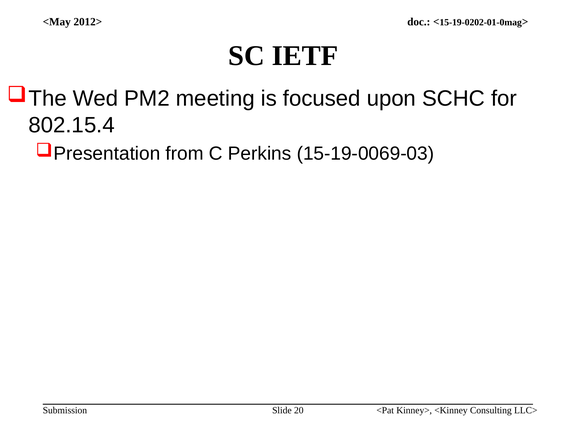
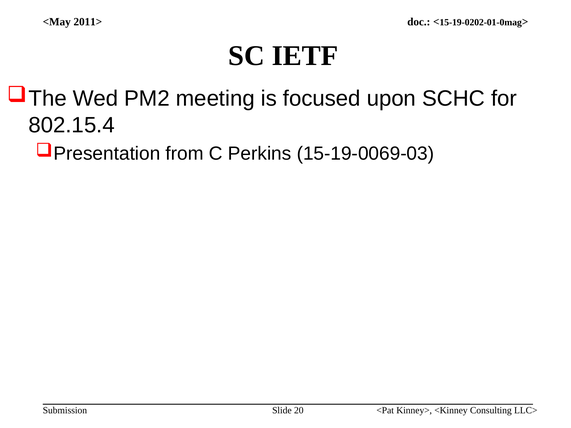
2012>: 2012> -> 2011>
